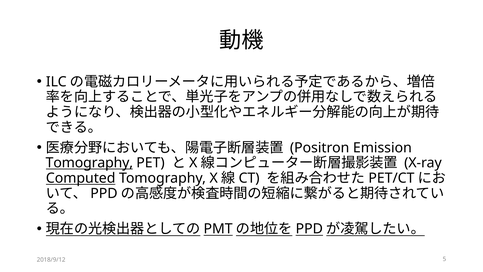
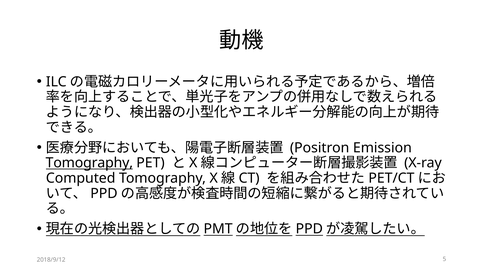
Computed underline: present -> none
